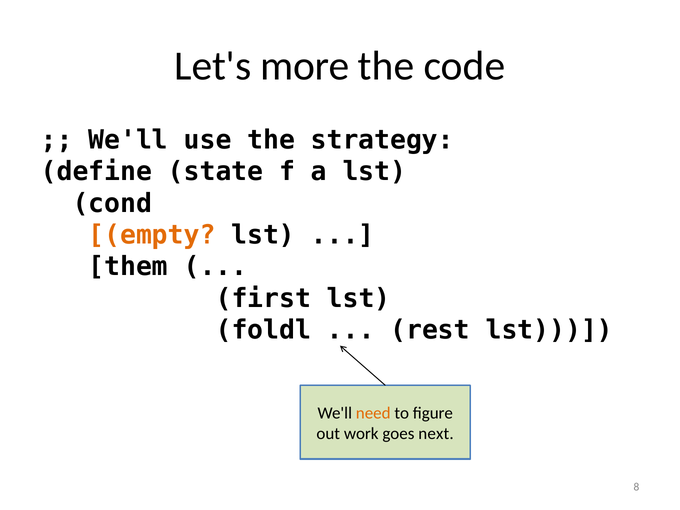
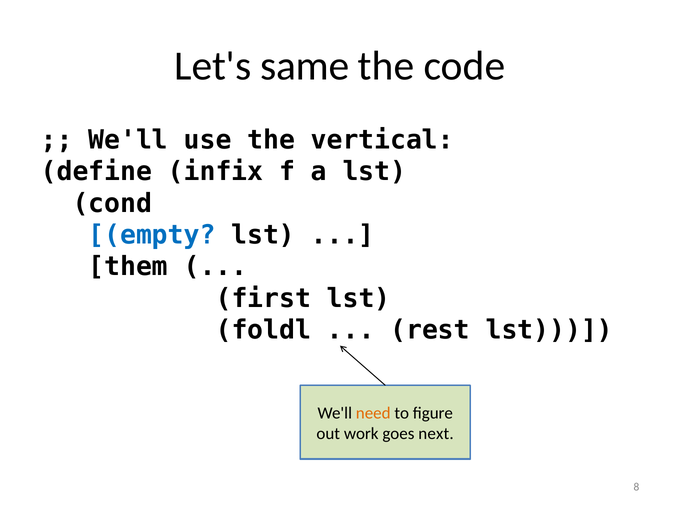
more: more -> same
strategy: strategy -> vertical
state: state -> infix
empty colour: orange -> blue
